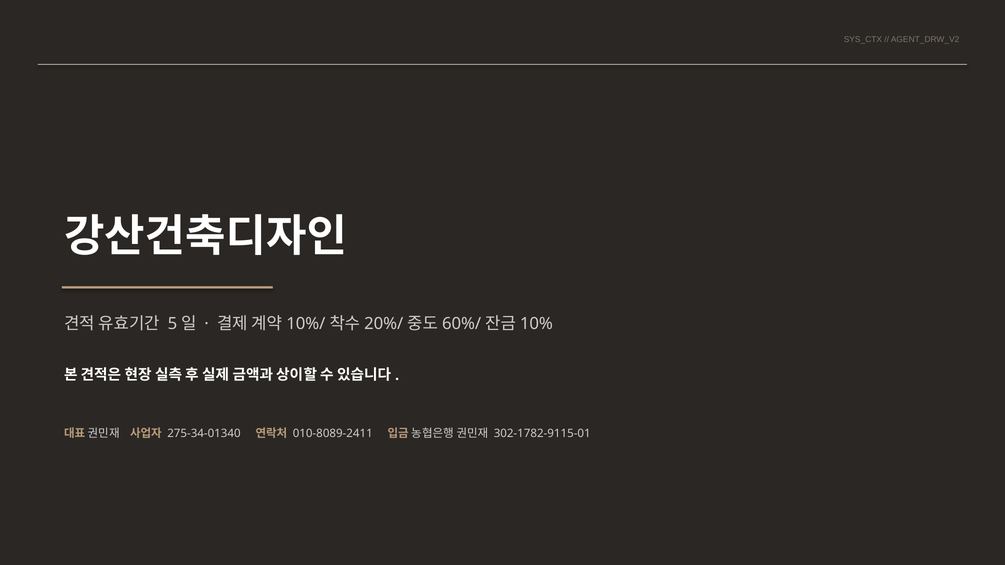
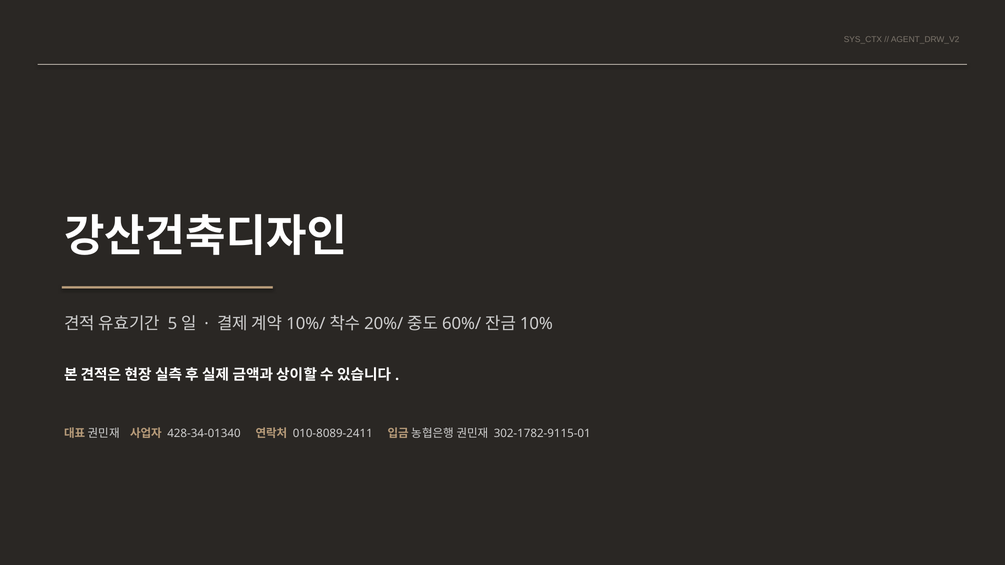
275-34-01340: 275-34-01340 -> 428-34-01340
